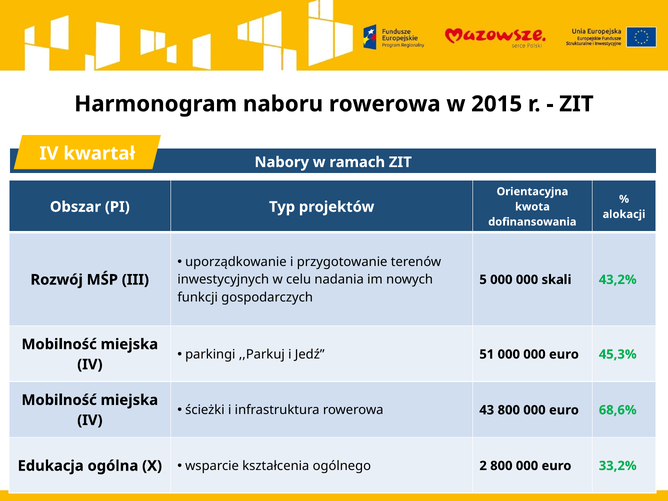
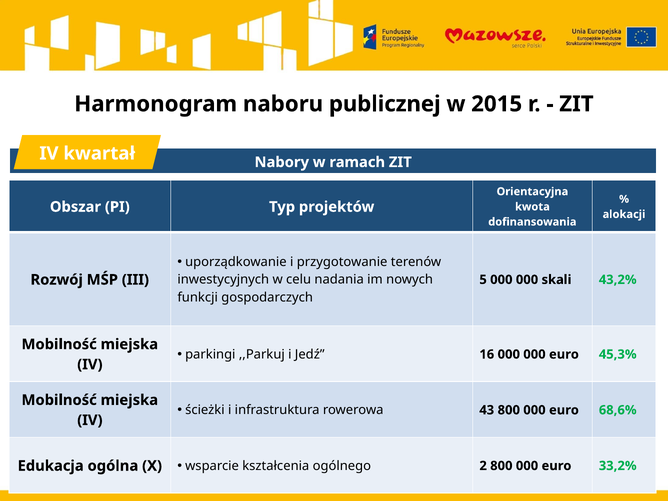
naboru rowerowa: rowerowa -> publicznej
51: 51 -> 16
